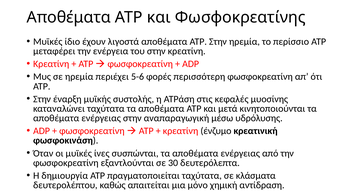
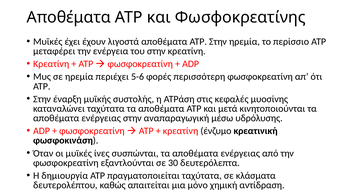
ίδιο: ίδιο -> έχει
